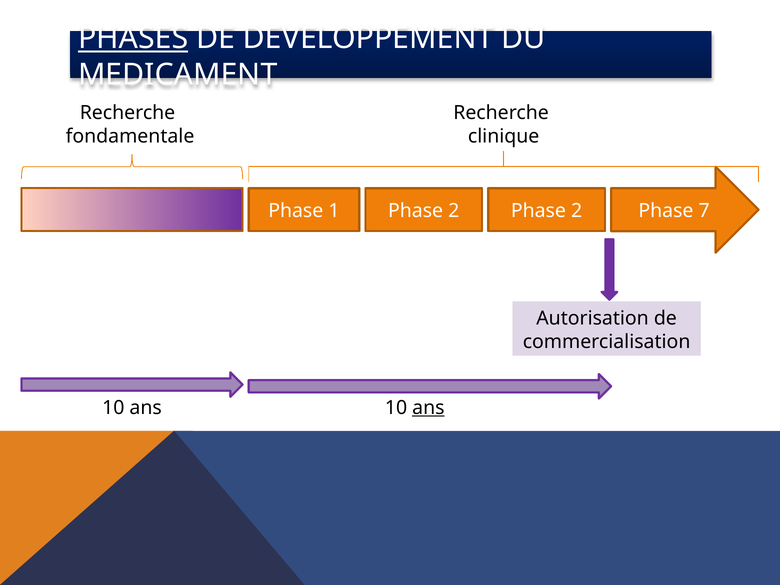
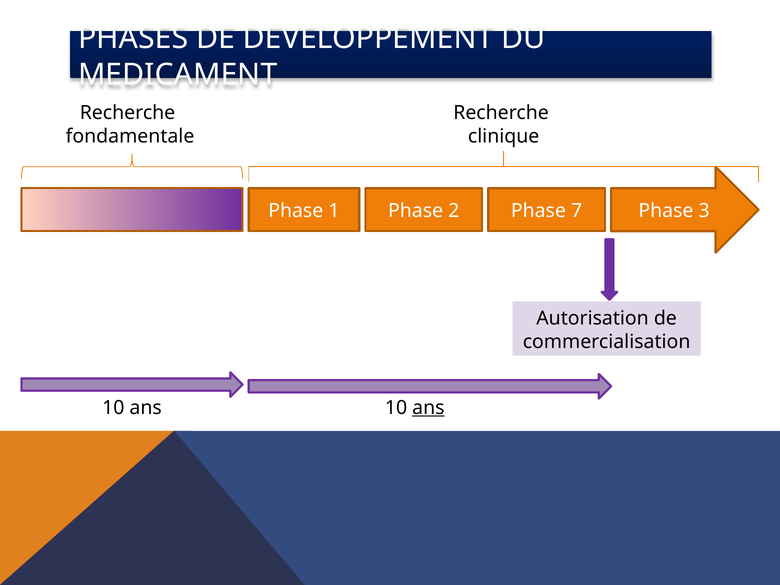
PHASES underline: present -> none
2 Phase 2: 2 -> 7
7: 7 -> 3
